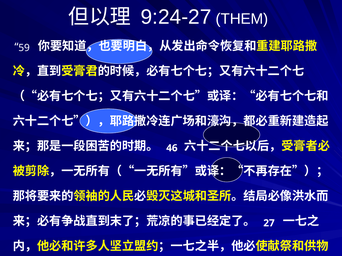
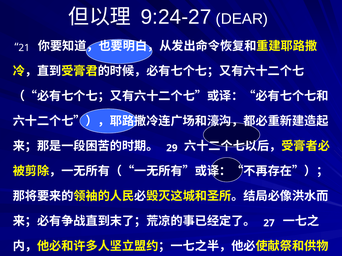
THEM: THEM -> DEAR
59: 59 -> 21
46: 46 -> 29
